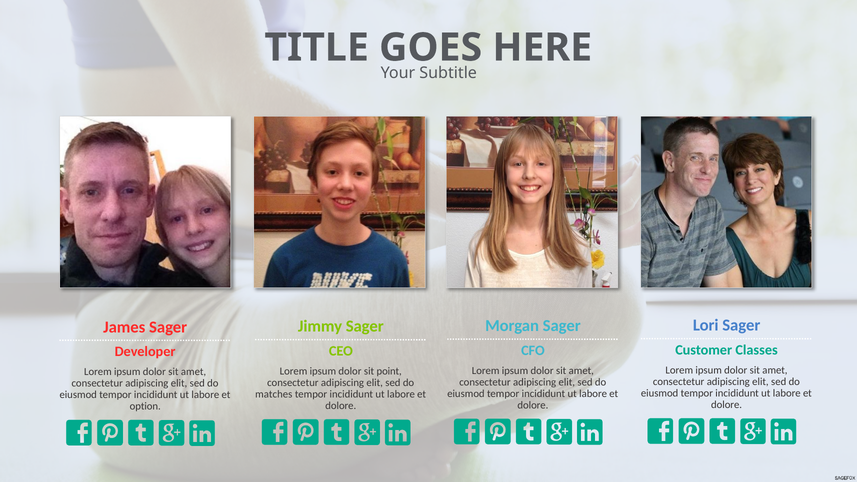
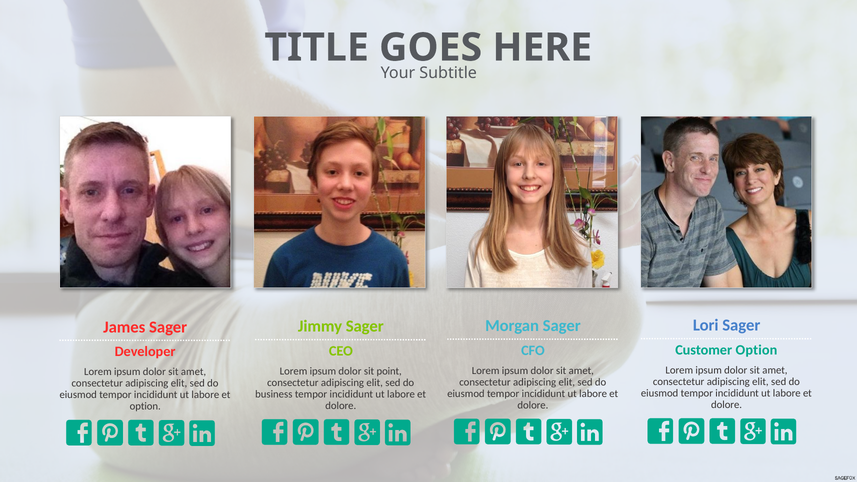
Customer Classes: Classes -> Option
matches: matches -> business
